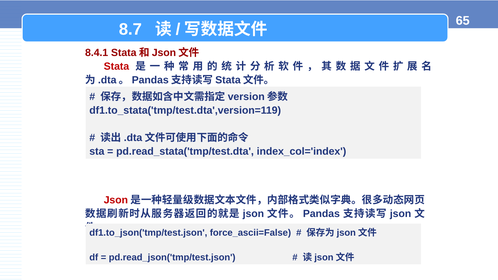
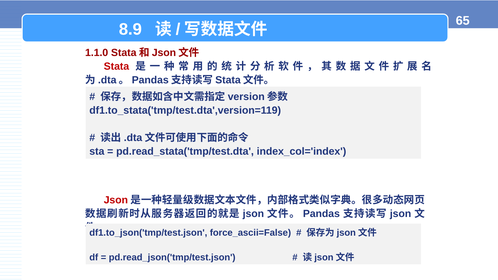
8.7: 8.7 -> 8.9
8.4.1: 8.4.1 -> 1.1.0
